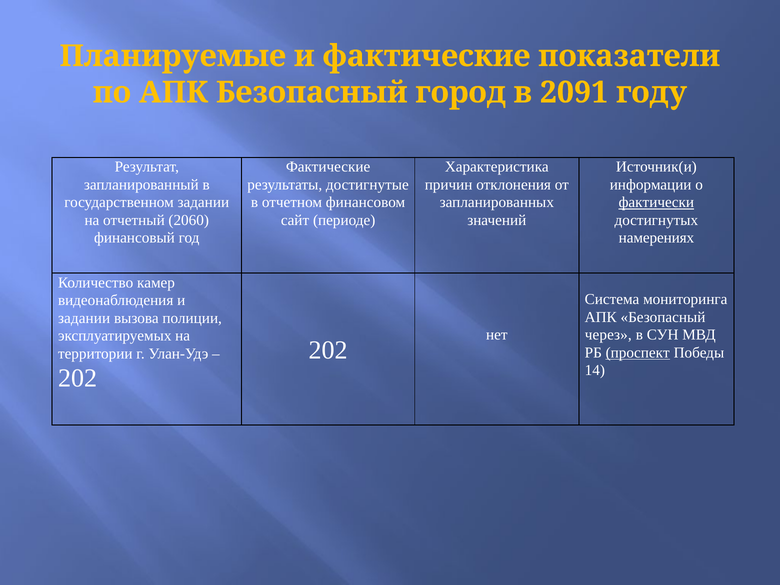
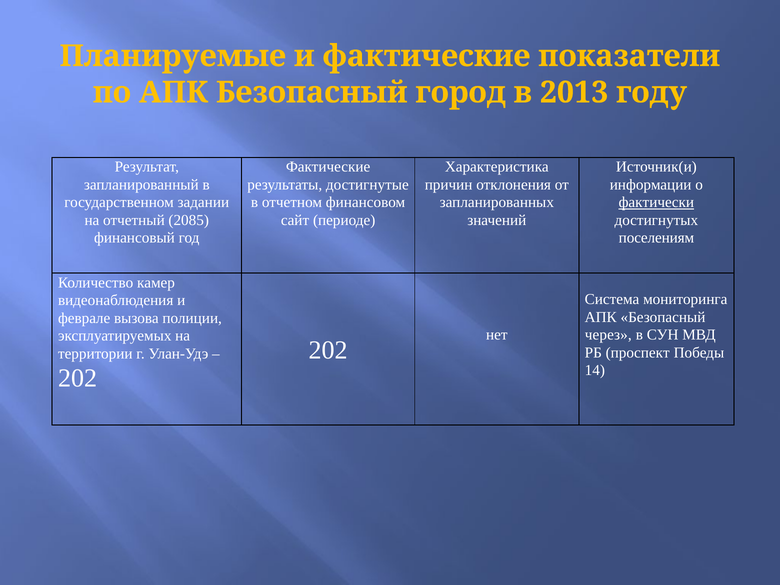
2091: 2091 -> 2013
2060: 2060 -> 2085
намерениях: намерениях -> поселениям
задании at (84, 318): задании -> феврале
проспект underline: present -> none
